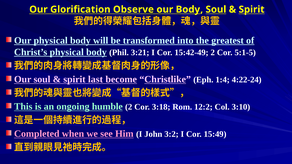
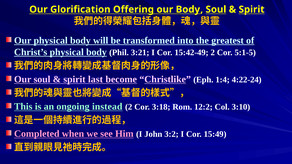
Observe: Observe -> Offering
humble: humble -> instead
